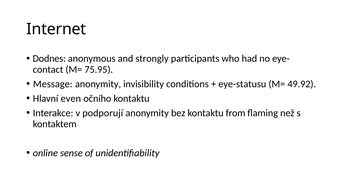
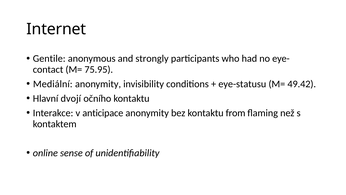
Dodnes: Dodnes -> Gentile
Message: Message -> Mediální
49.92: 49.92 -> 49.42
even: even -> dvojí
podporují: podporují -> anticipace
